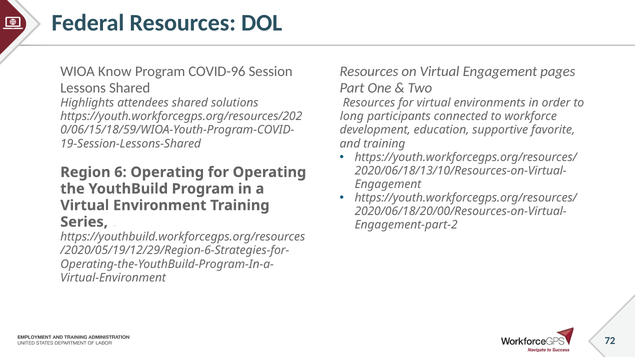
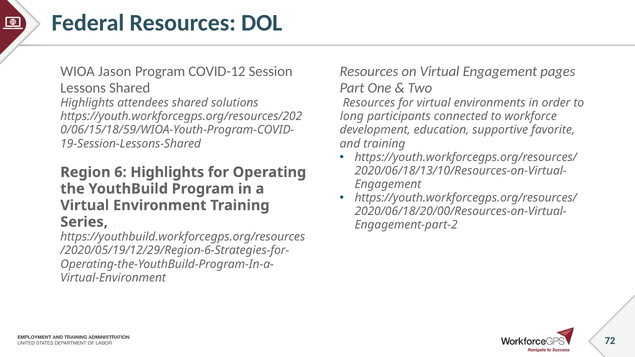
Know: Know -> Jason
COVID-96: COVID-96 -> COVID-12
6 Operating: Operating -> Highlights
